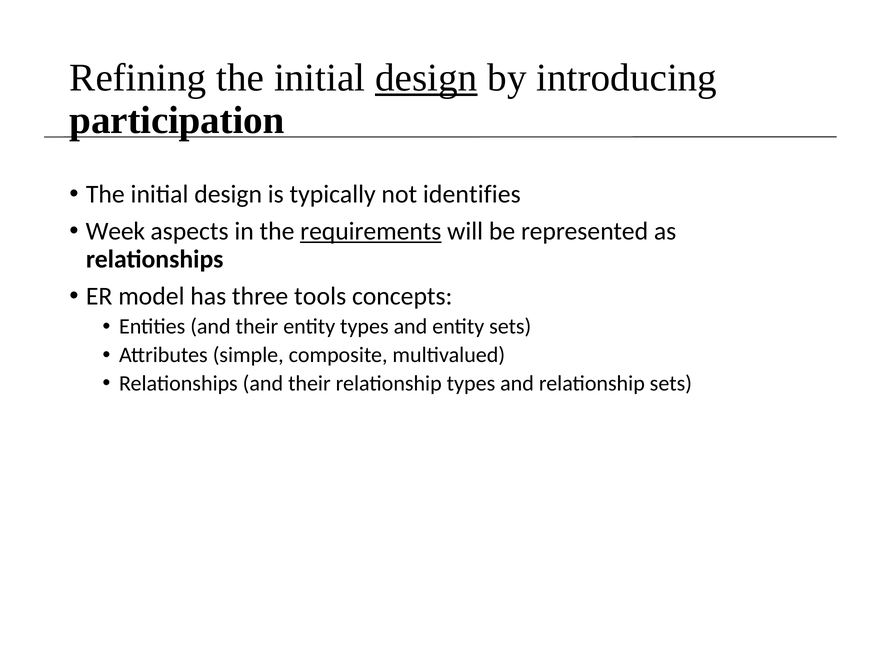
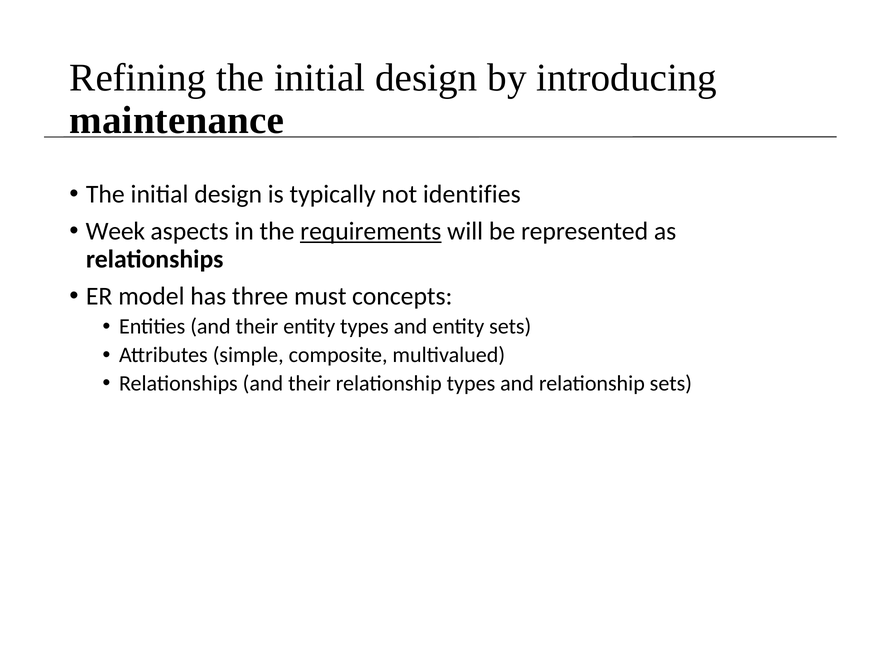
design at (426, 78) underline: present -> none
participation: participation -> maintenance
tools: tools -> must
